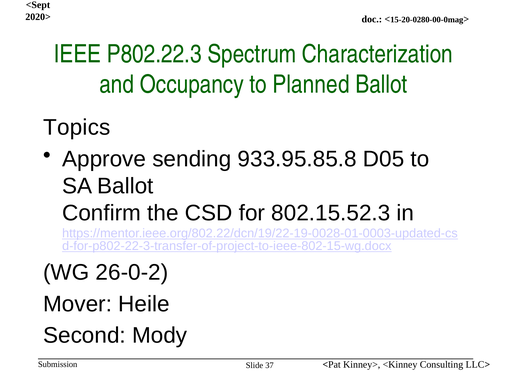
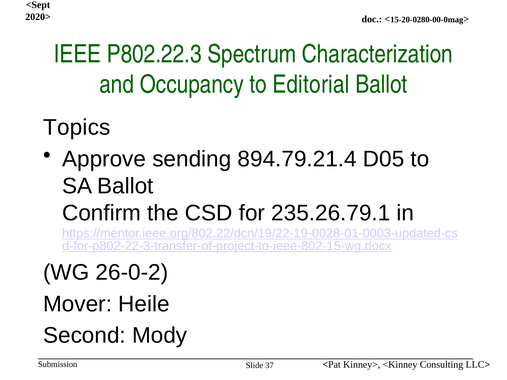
Planned: Planned -> Editorial
933.95.85.8: 933.95.85.8 -> 894.79.21.4
802.15.52.3: 802.15.52.3 -> 235.26.79.1
